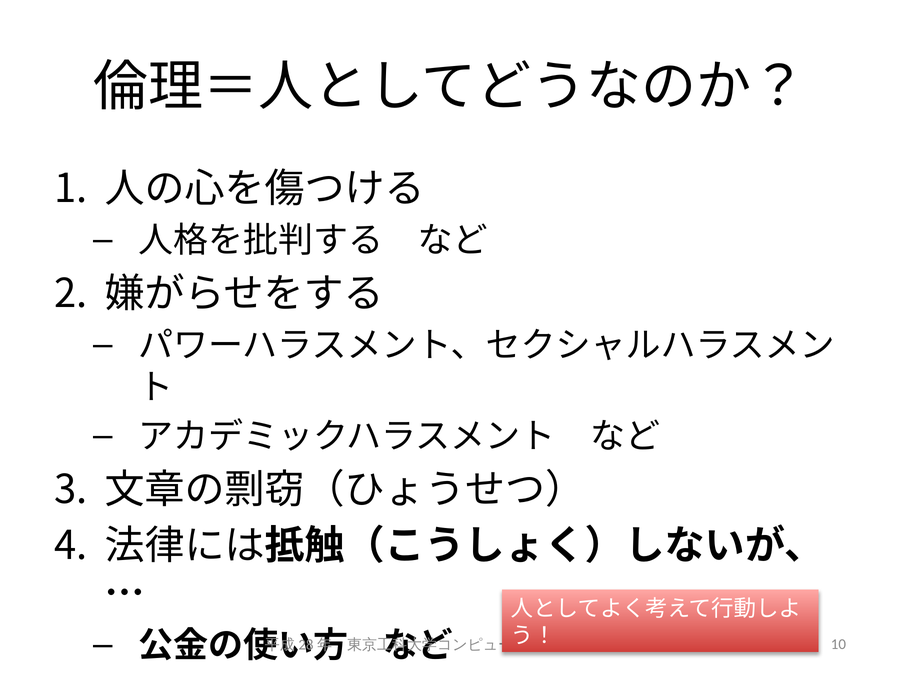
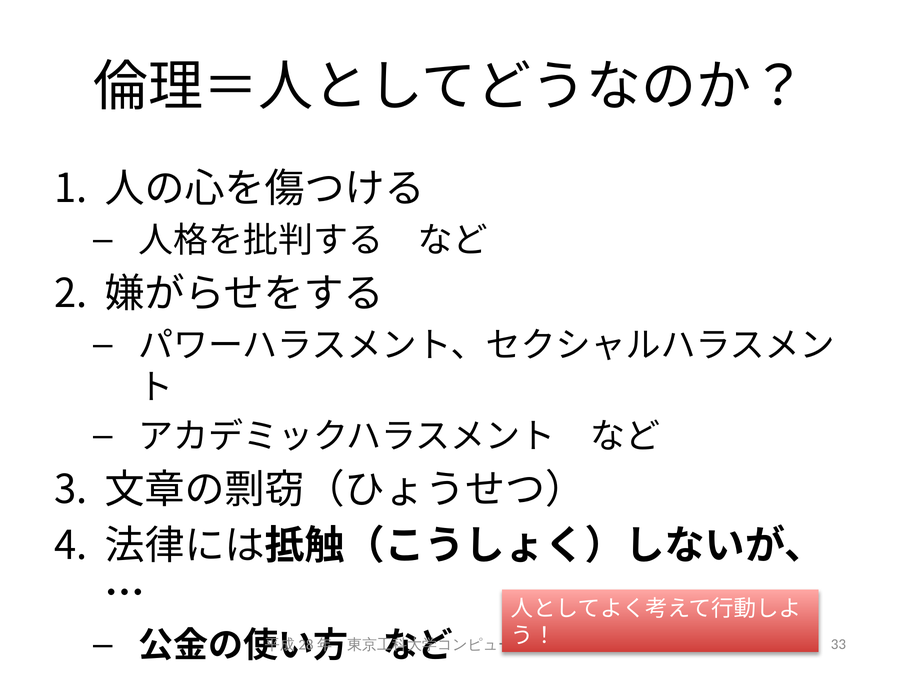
10: 10 -> 33
